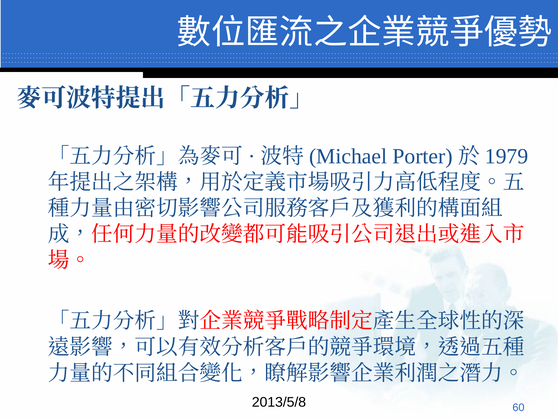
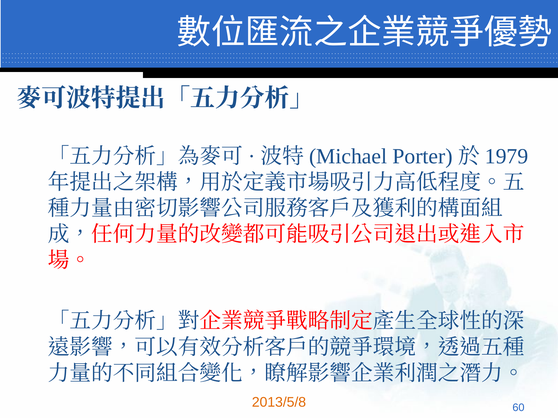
2013/5/8 colour: black -> orange
